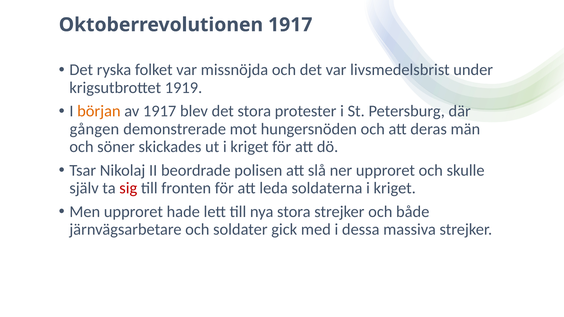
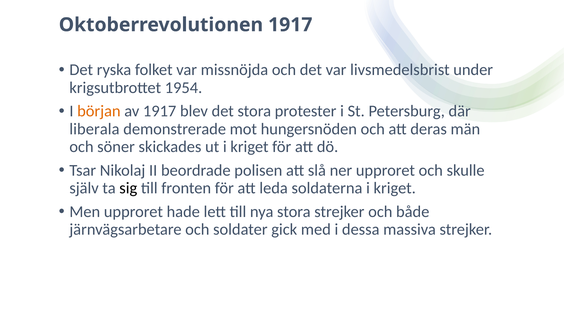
1919: 1919 -> 1954
gången: gången -> liberala
sig colour: red -> black
